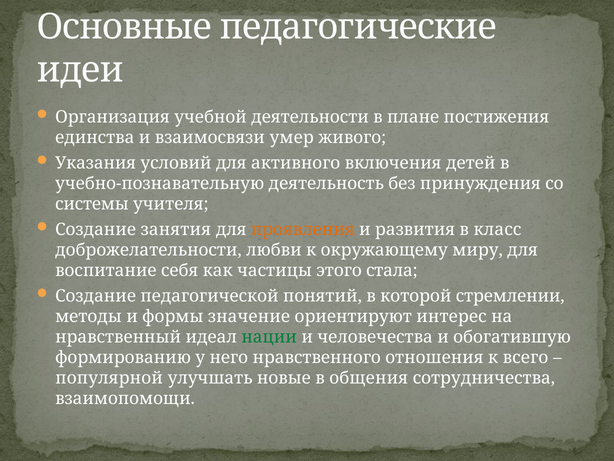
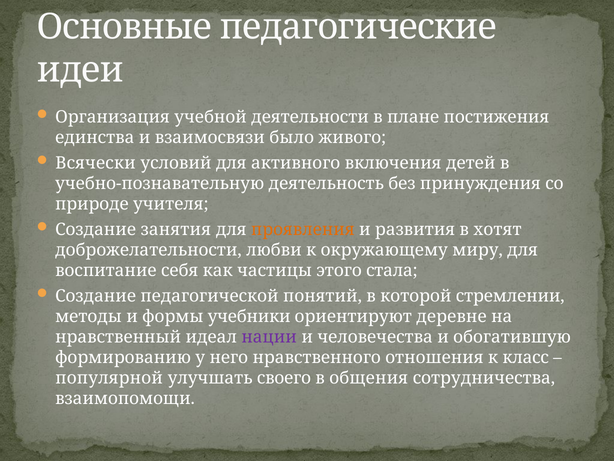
умер: умер -> было
Указания: Указания -> Всячески
системы: системы -> природе
класс: класс -> хотят
значение: значение -> учебники
интерес: интерес -> деревне
нации colour: green -> purple
всего: всего -> класс
новые: новые -> своего
